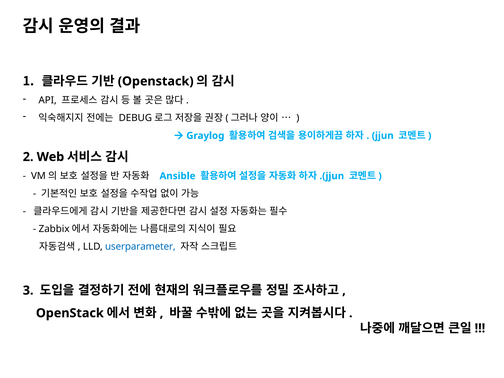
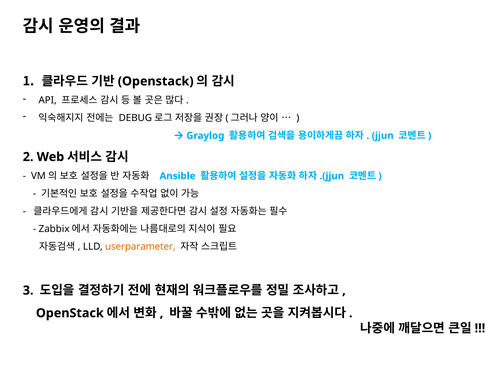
userparameter colour: blue -> orange
